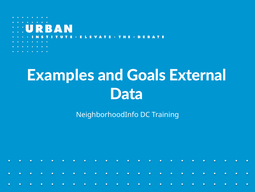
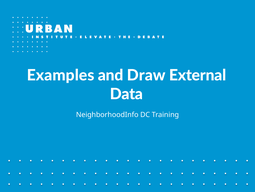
Goals: Goals -> Draw
